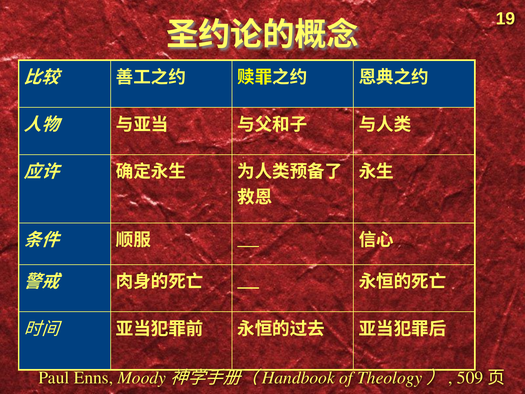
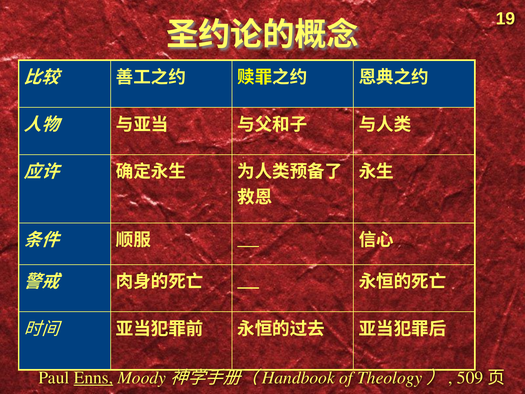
Enns underline: none -> present
